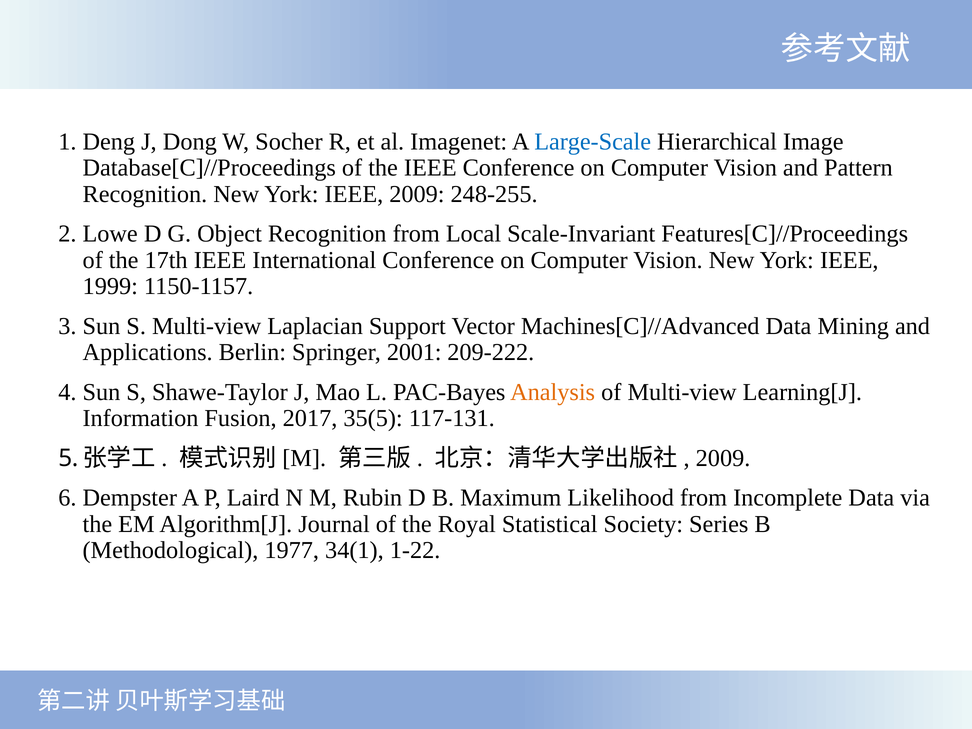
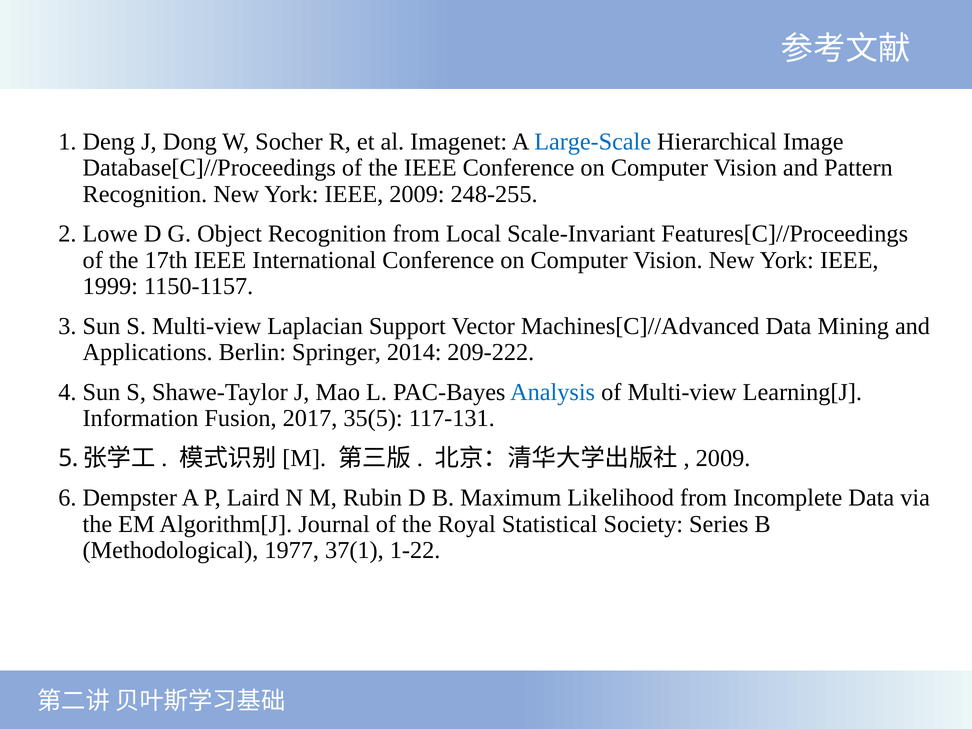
2001: 2001 -> 2014
Analysis colour: orange -> blue
34(1: 34(1 -> 37(1
